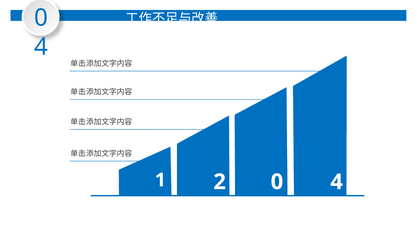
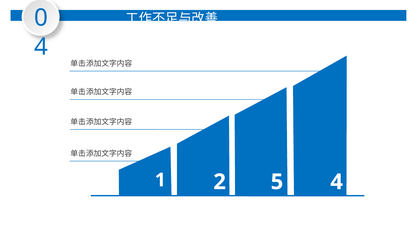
2 0: 0 -> 5
